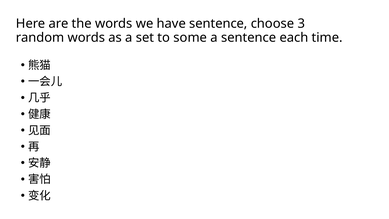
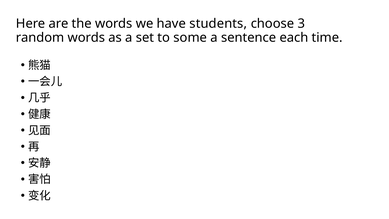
have sentence: sentence -> students
